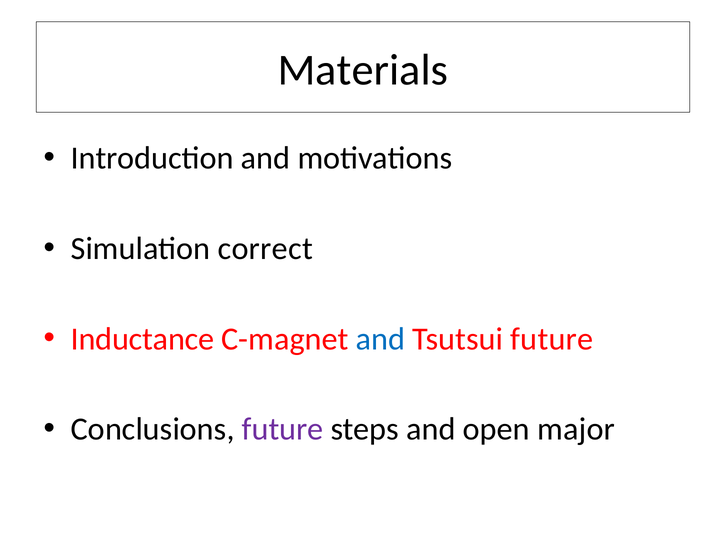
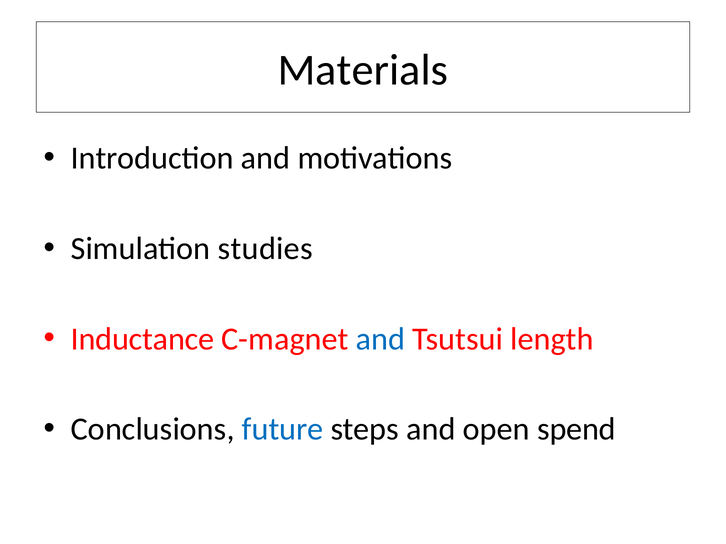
correct: correct -> studies
Tsutsui future: future -> length
future at (283, 430) colour: purple -> blue
major: major -> spend
